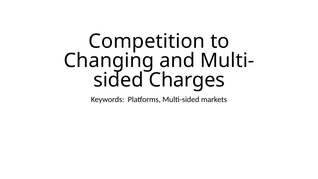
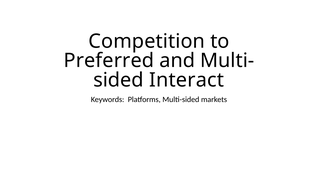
Changing: Changing -> Preferred
Charges: Charges -> Interact
